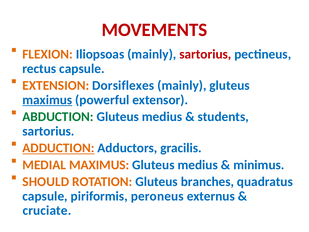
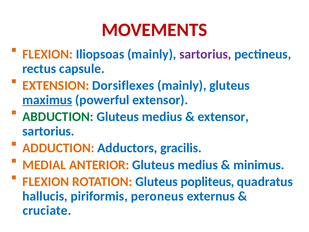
sartorius at (205, 54) colour: red -> purple
students at (223, 117): students -> extensor
ADDUCTION underline: present -> none
MEDIAL MAXIMUS: MAXIMUS -> ANTERIOR
SHOULD at (46, 182): SHOULD -> FLEXION
branches: branches -> popliteus
capsule at (45, 196): capsule -> hallucis
